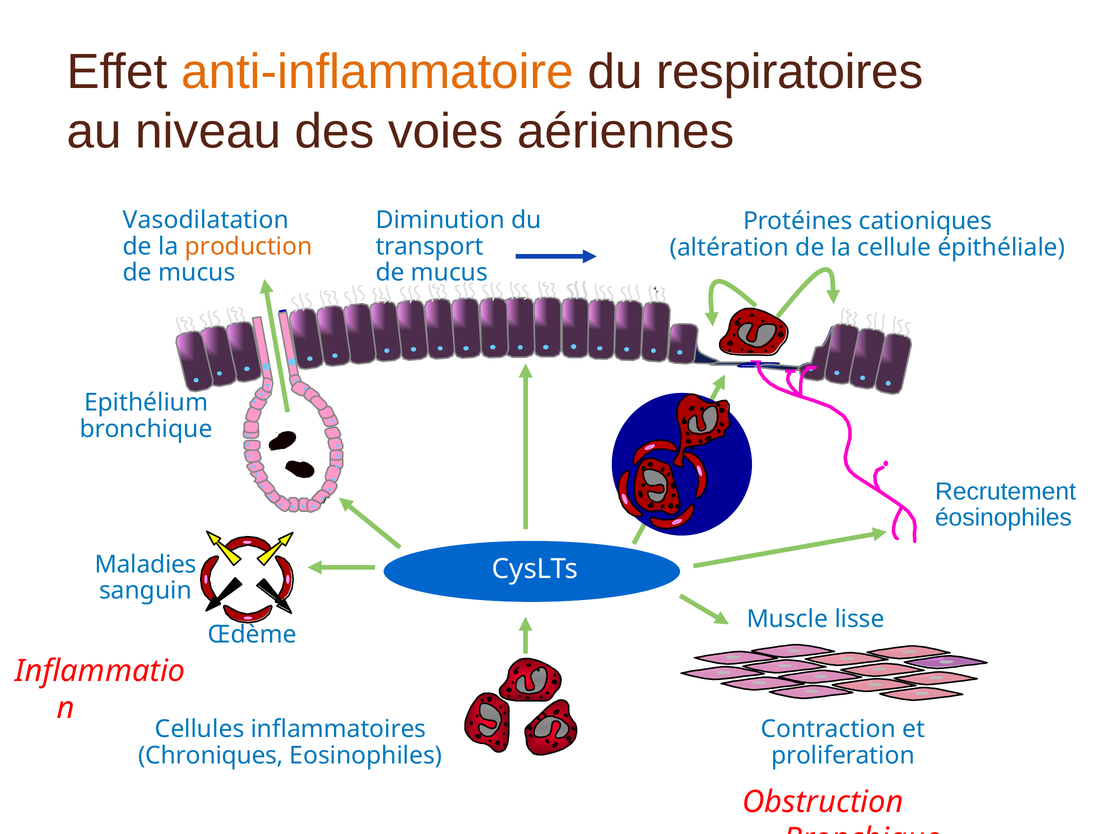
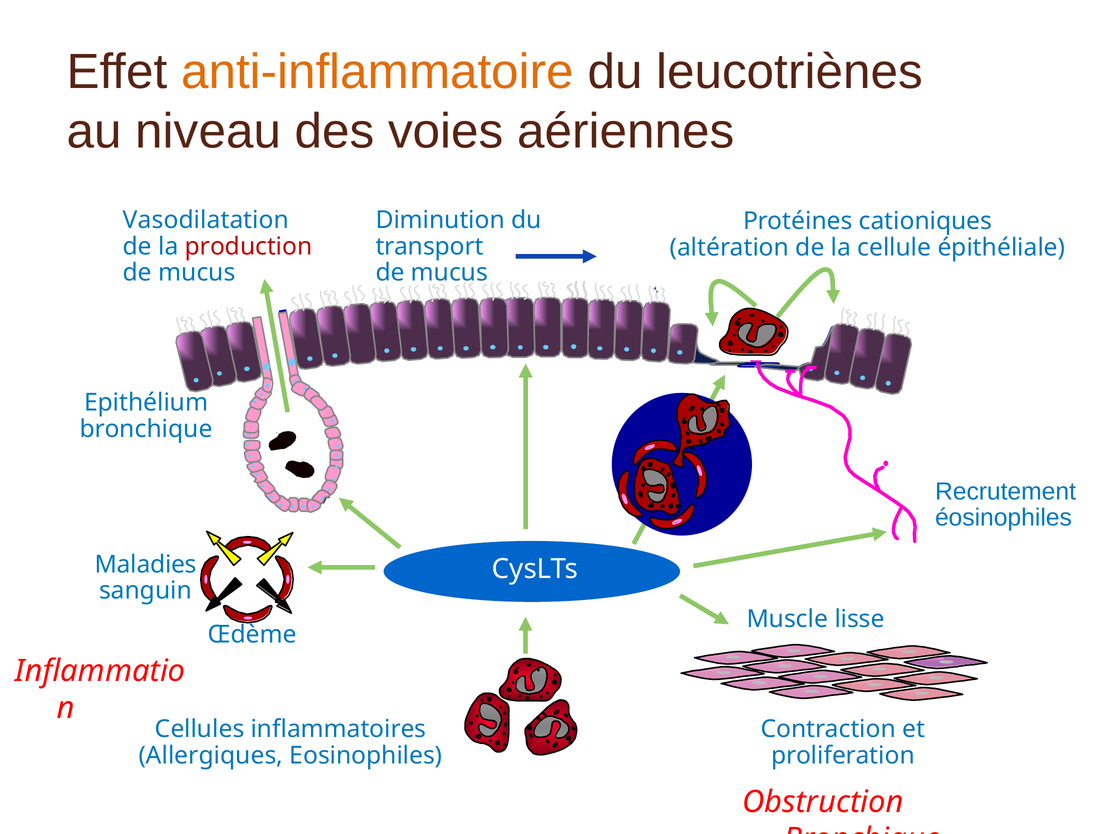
respiratoires: respiratoires -> leucotriènes
production colour: orange -> red
Chroniques: Chroniques -> Allergiques
